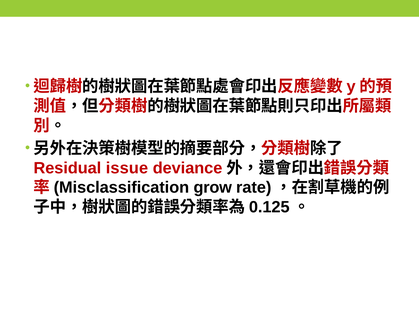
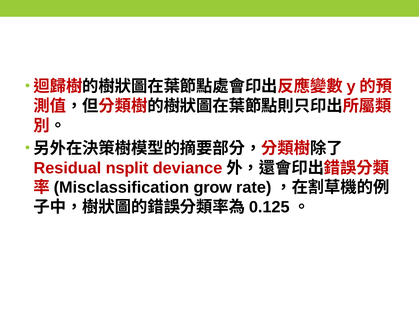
issue: issue -> nsplit
